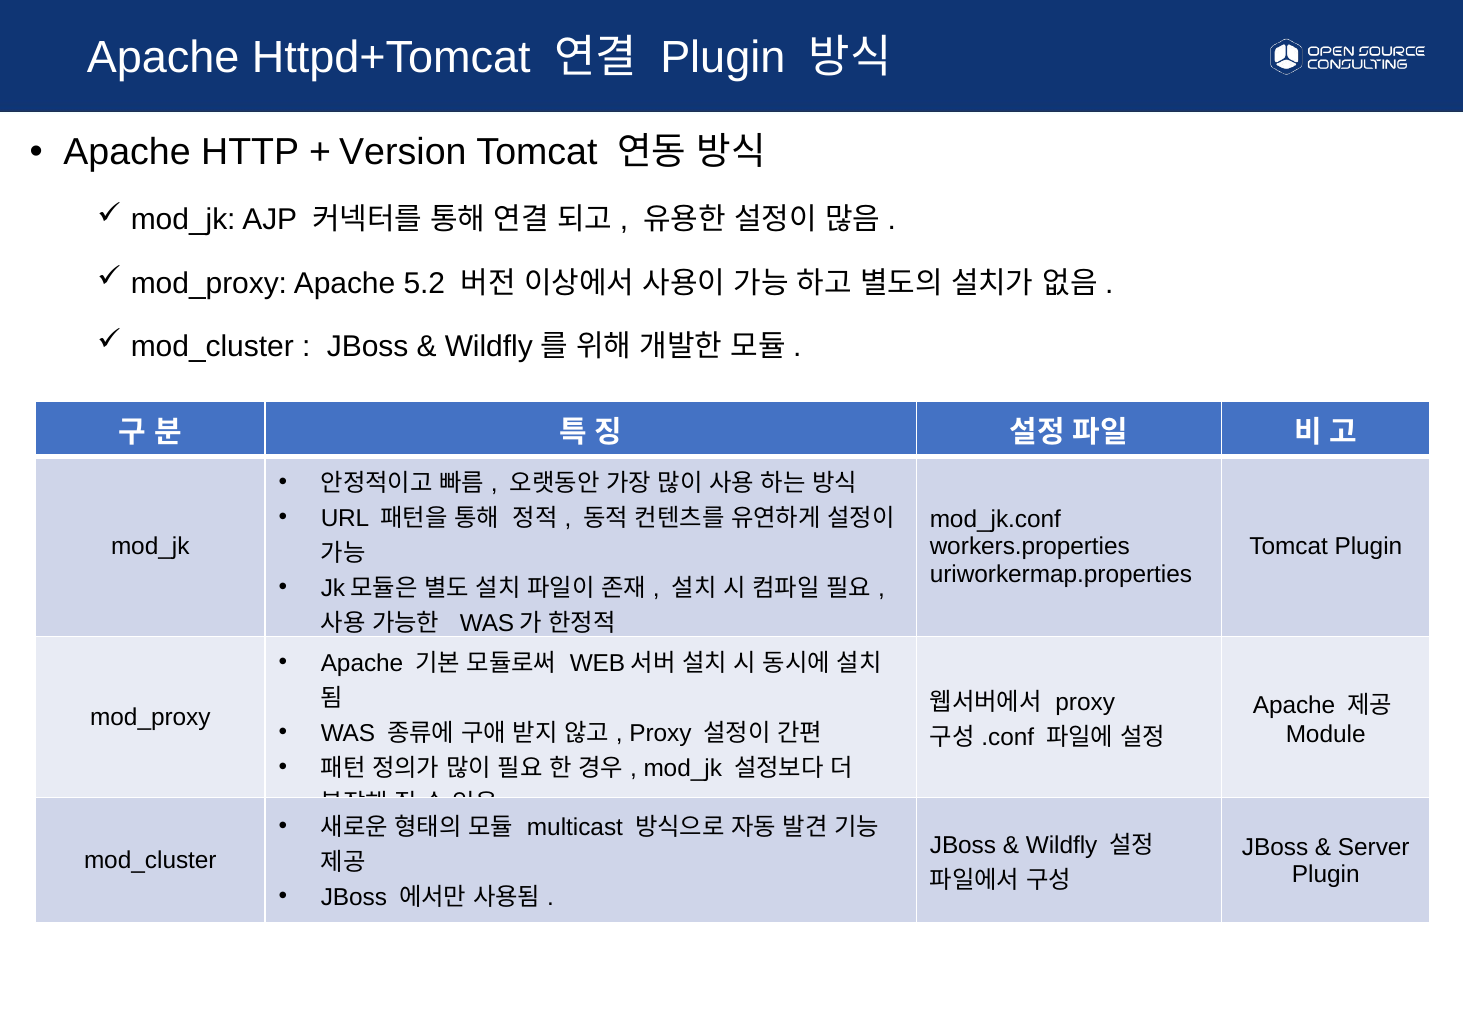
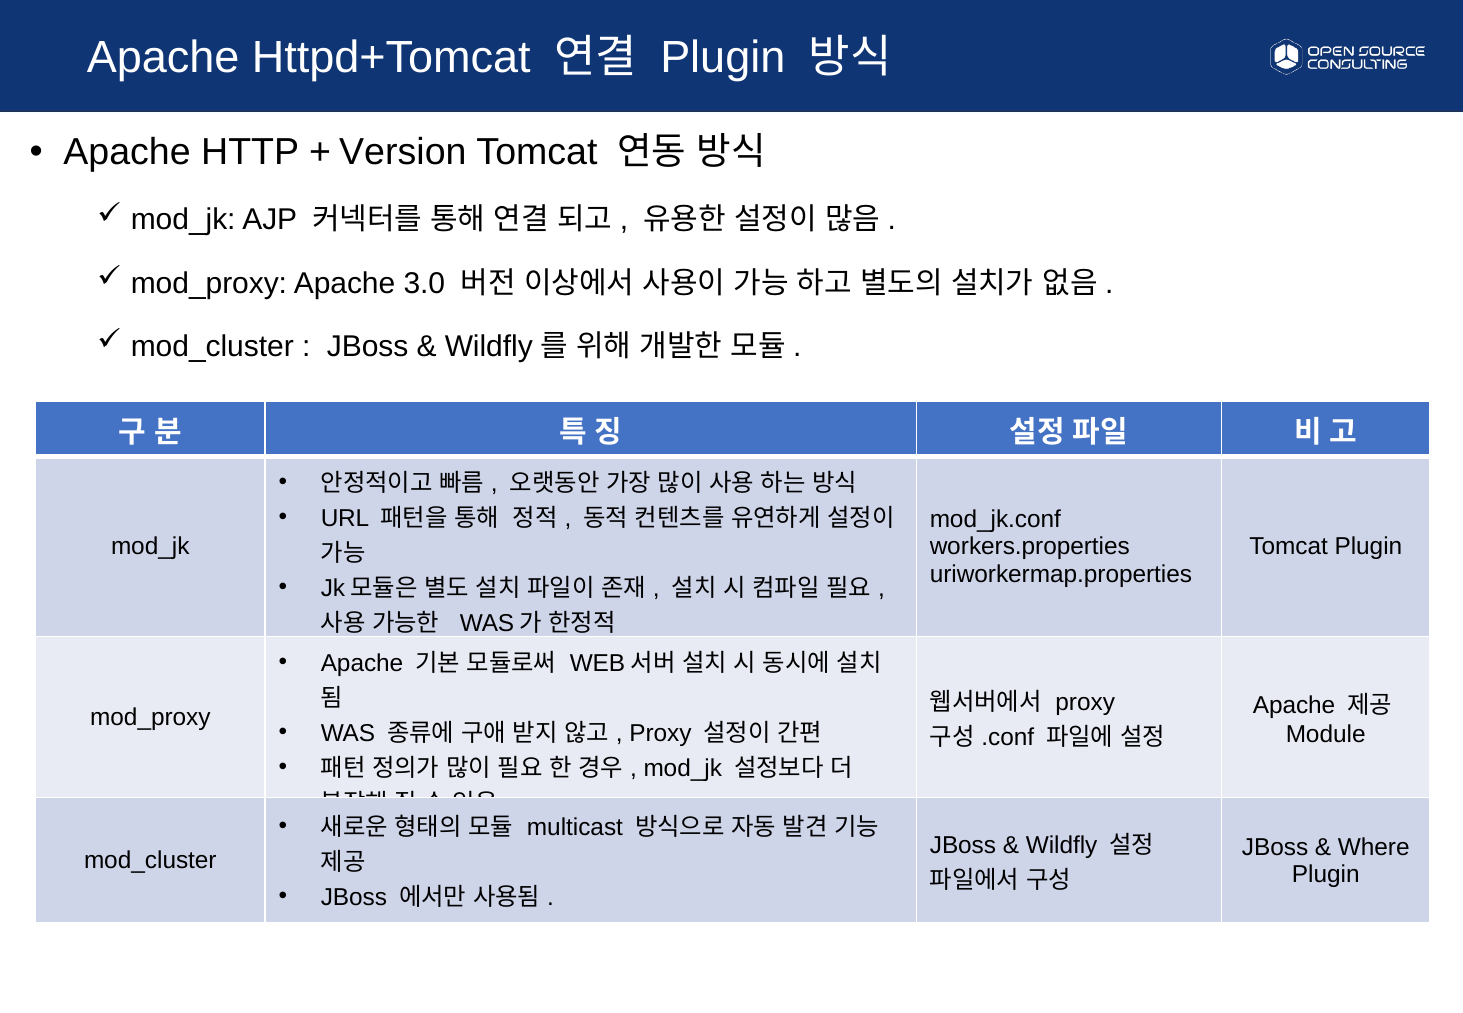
5.2: 5.2 -> 3.0
Server: Server -> Where
